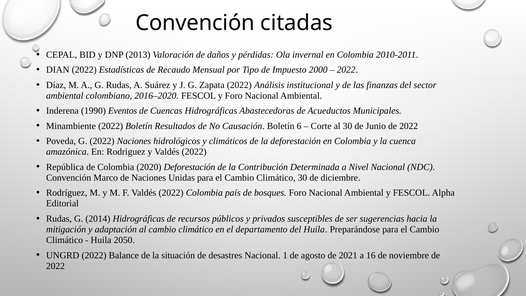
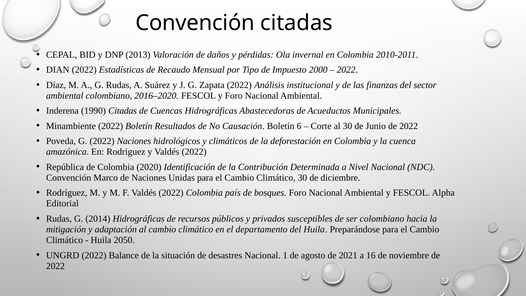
1990 Eventos: Eventos -> Citadas
2020 Deforestación: Deforestación -> Identificación
ser sugerencias: sugerencias -> colombiano
